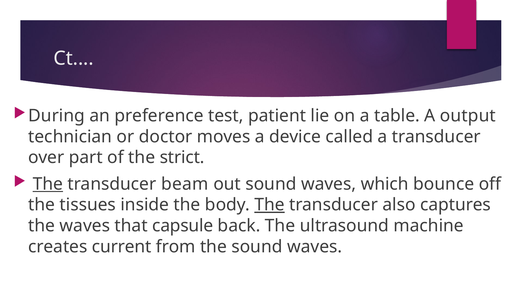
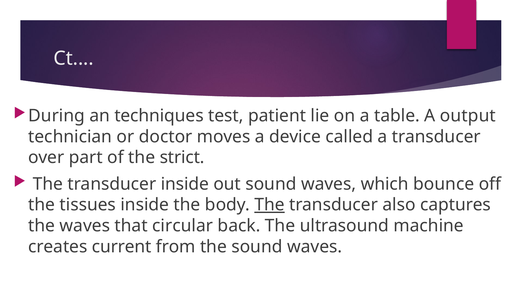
preference: preference -> techniques
The at (48, 184) underline: present -> none
transducer beam: beam -> inside
capsule: capsule -> circular
